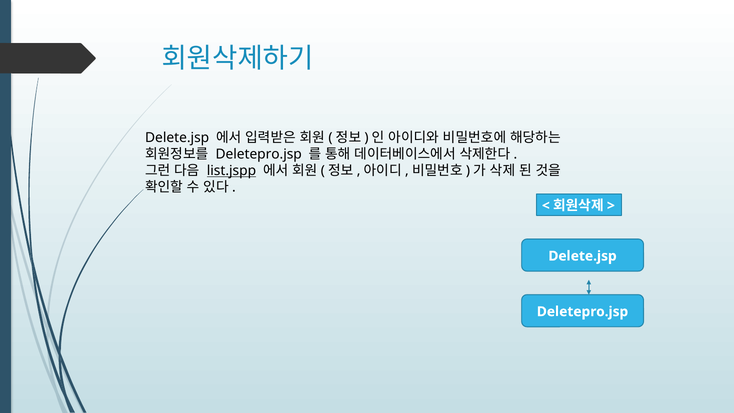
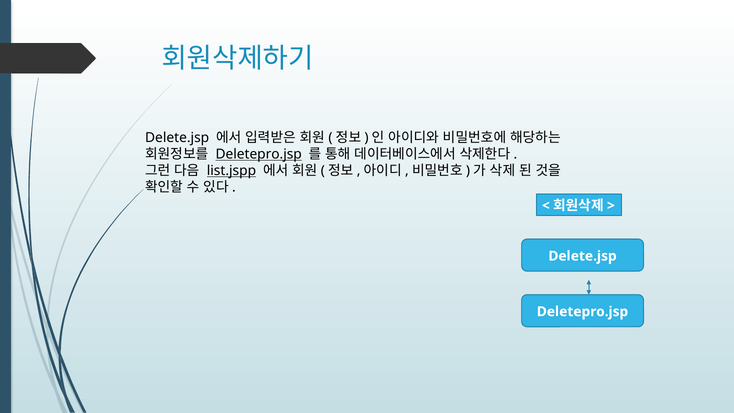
Deletepro.jsp at (259, 154) underline: none -> present
